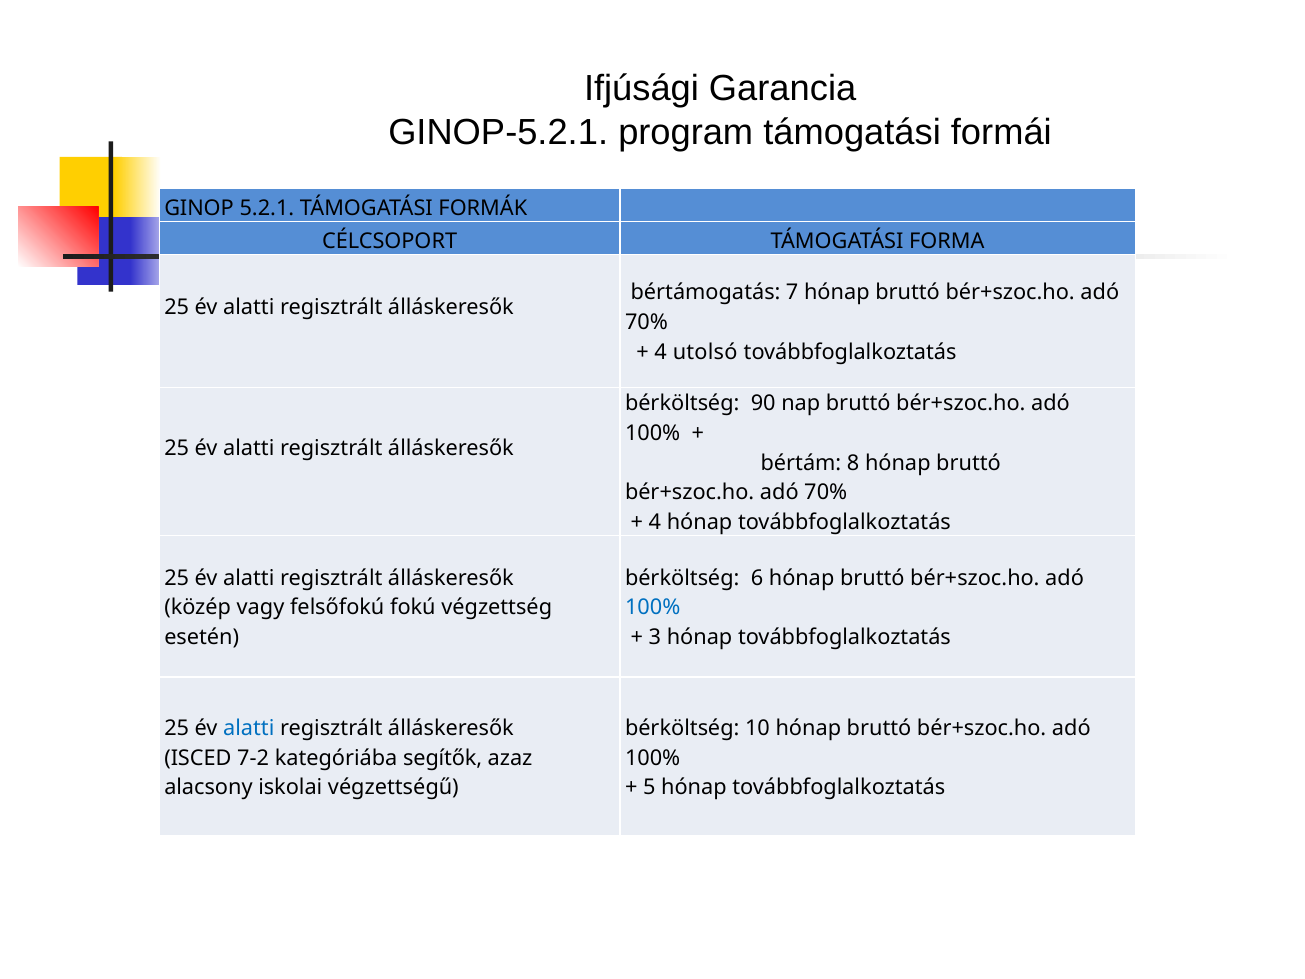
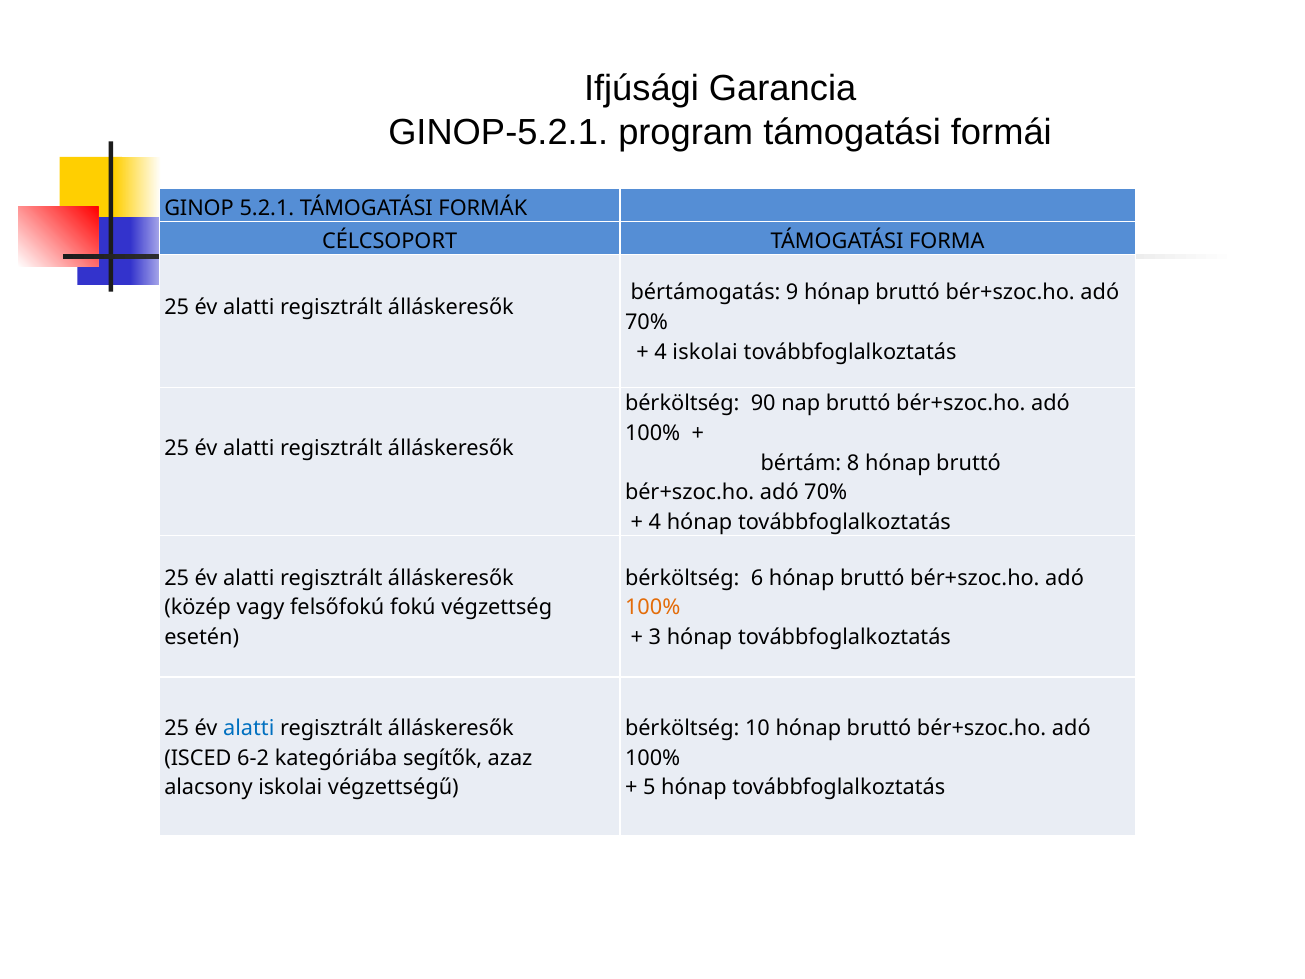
7: 7 -> 9
4 utolsó: utolsó -> iskolai
100% at (653, 608) colour: blue -> orange
7-2: 7-2 -> 6-2
